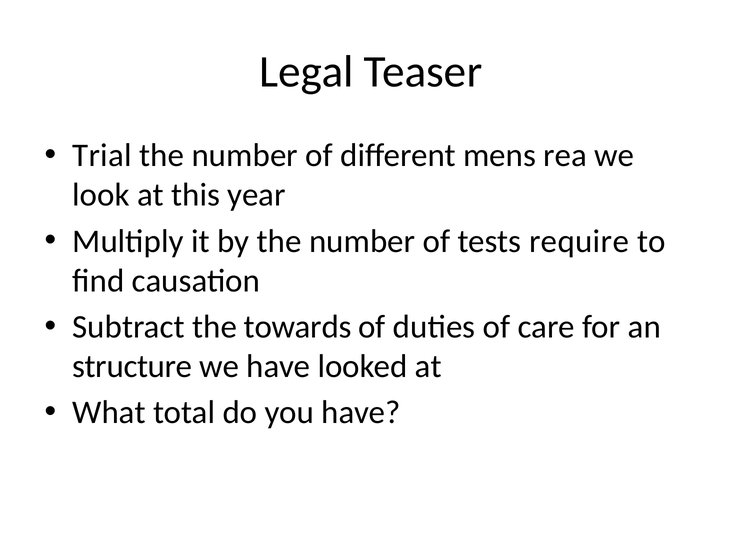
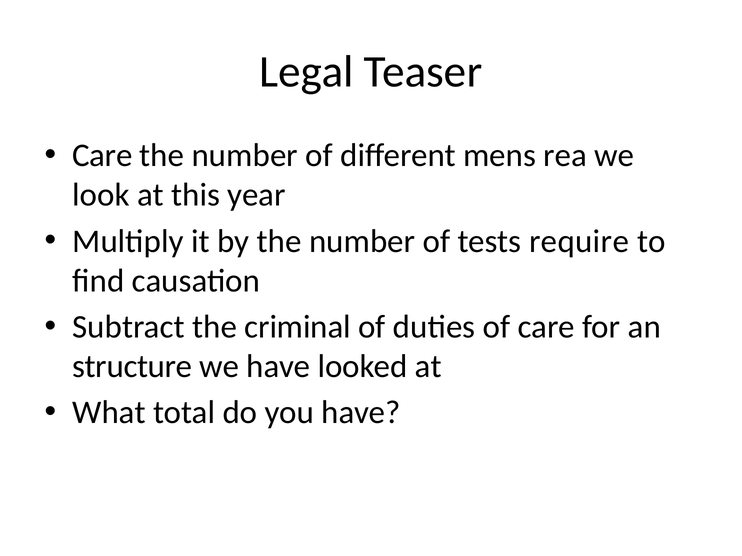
Trial at (102, 156): Trial -> Care
towards: towards -> criminal
